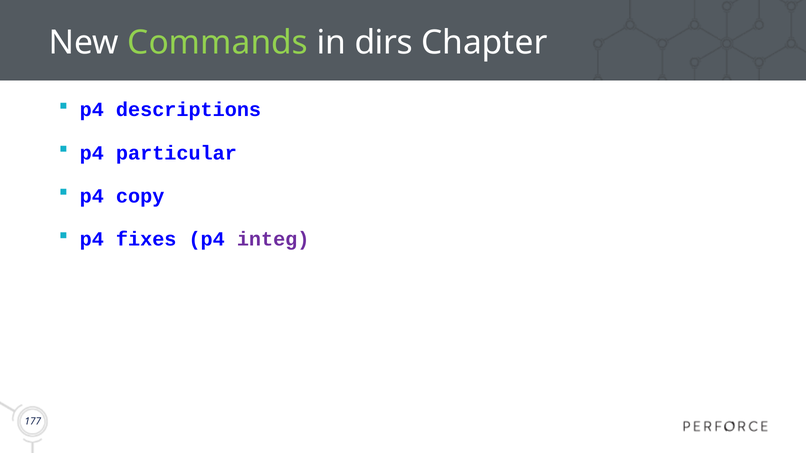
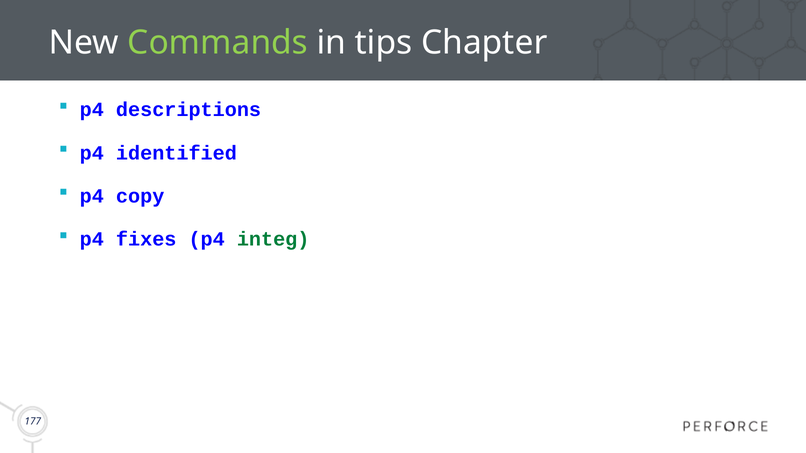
dirs: dirs -> tips
particular: particular -> identified
integ colour: purple -> green
